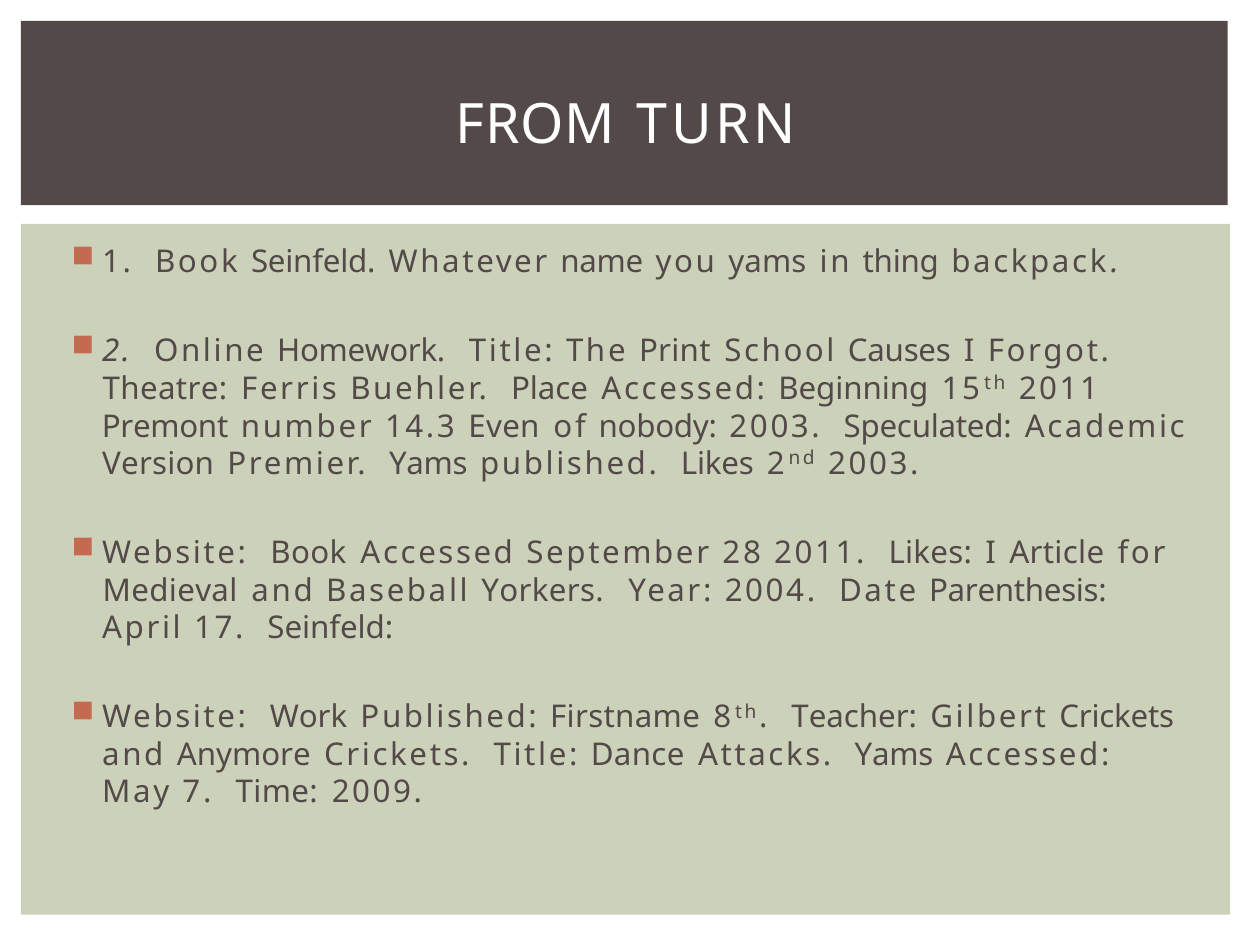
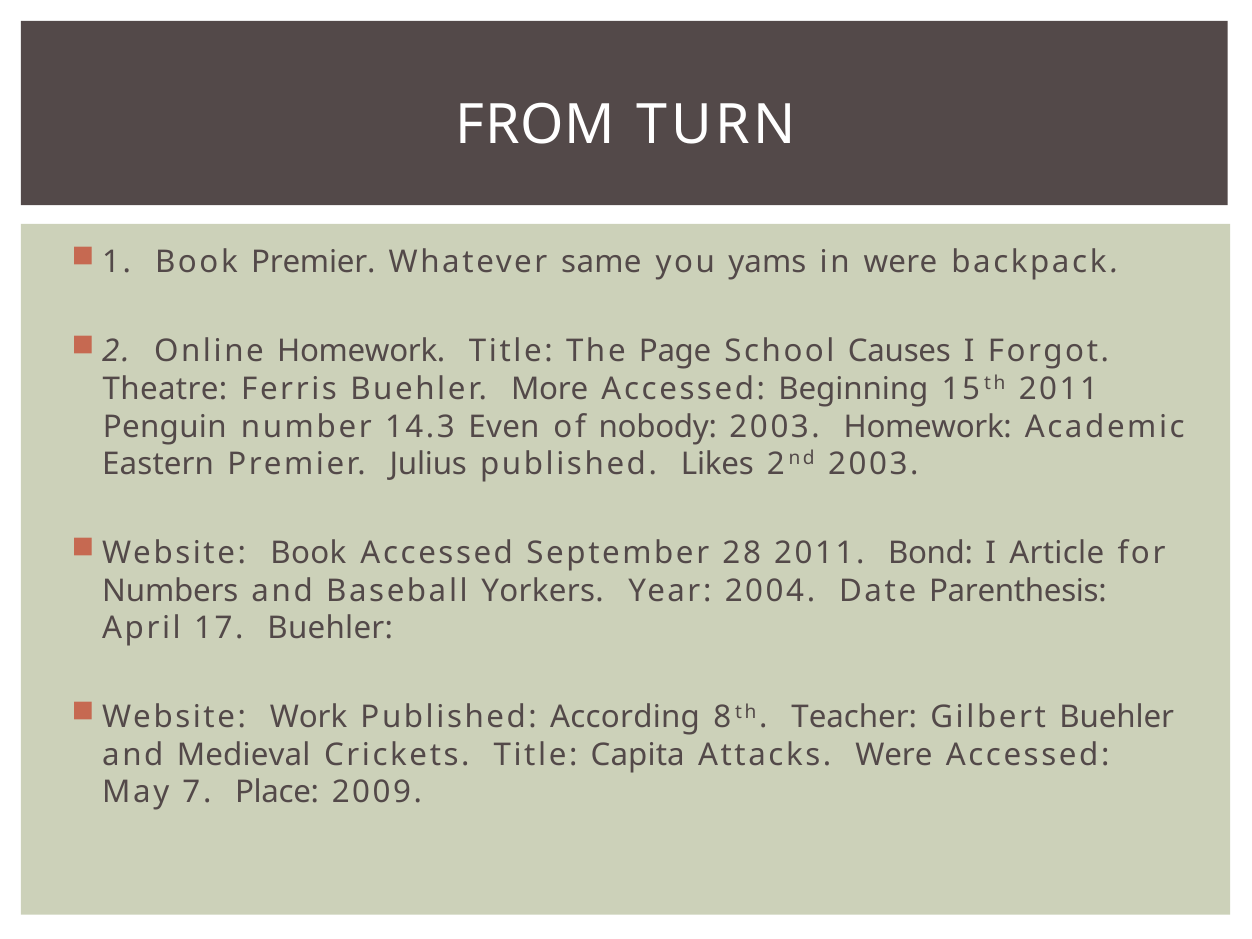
Book Seinfeld: Seinfeld -> Premier
name: name -> same
in thing: thing -> were
Print: Print -> Page
Place: Place -> More
Premont: Premont -> Penguin
2003 Speculated: Speculated -> Homework
Version: Version -> Eastern
Premier Yams: Yams -> Julius
2011 Likes: Likes -> Bond
Medieval: Medieval -> Numbers
17 Seinfeld: Seinfeld -> Buehler
Firstname: Firstname -> According
Gilbert Crickets: Crickets -> Buehler
Anymore: Anymore -> Medieval
Dance: Dance -> Capita
Attacks Yams: Yams -> Were
Time: Time -> Place
